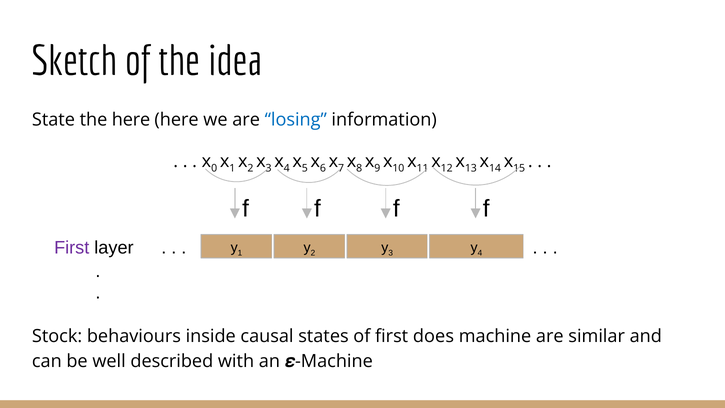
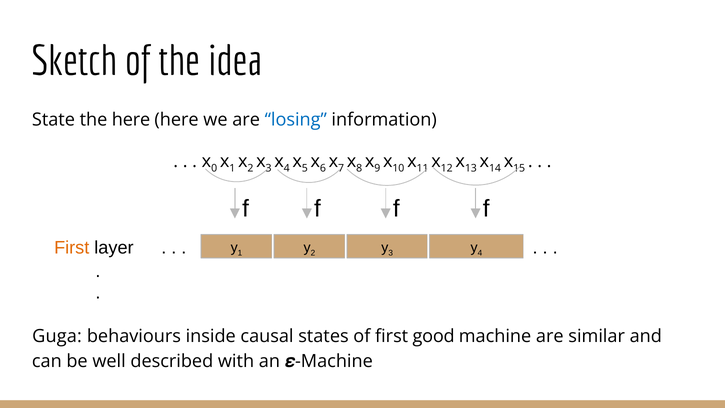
First at (72, 247) colour: purple -> orange
Stock: Stock -> Guga
does: does -> good
